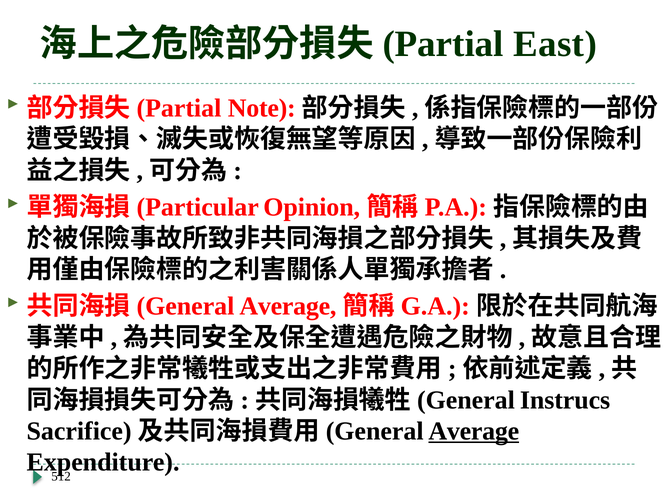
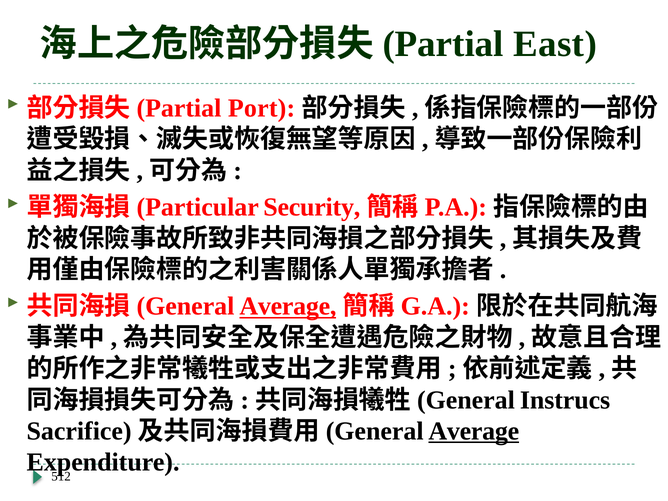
Note: Note -> Port
Opinion: Opinion -> Security
Average at (288, 306) underline: none -> present
